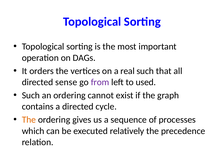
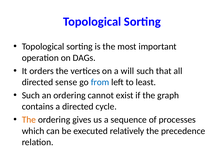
real: real -> will
from colour: purple -> blue
used: used -> least
